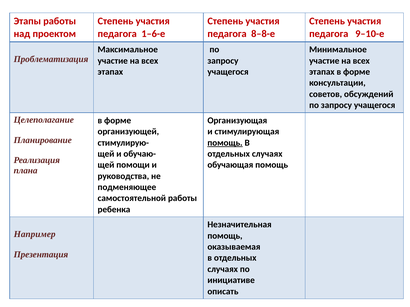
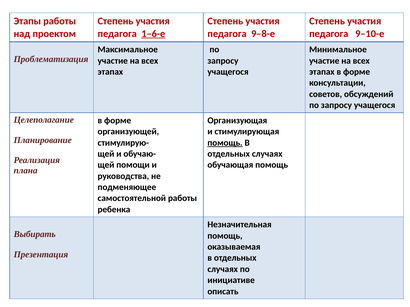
1–6-е underline: none -> present
8–8-е: 8–8-е -> 9–8-е
Например: Например -> Выбирать
